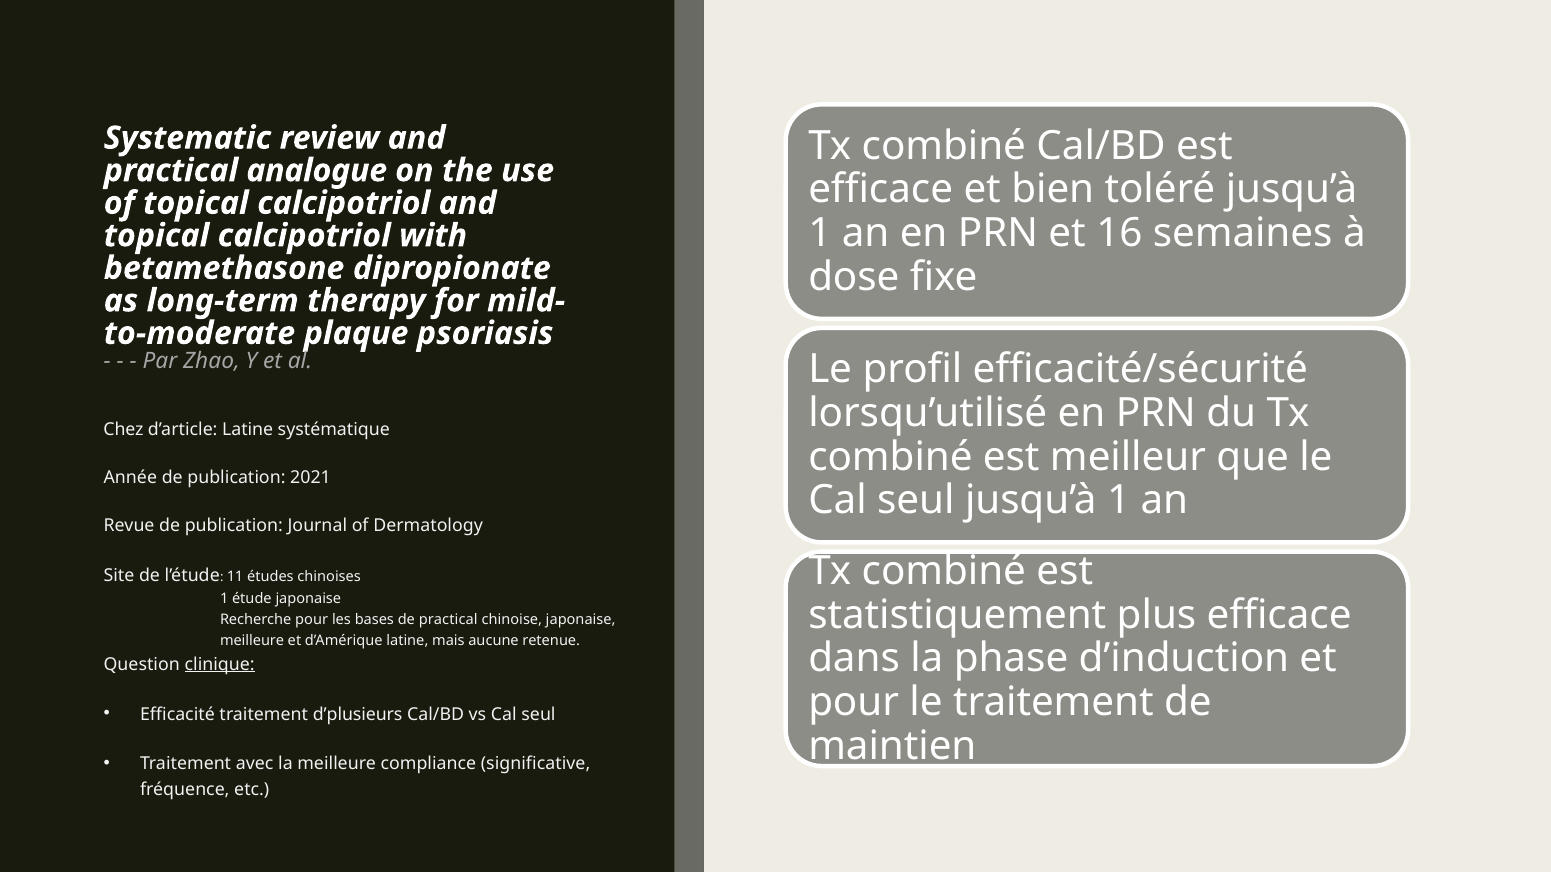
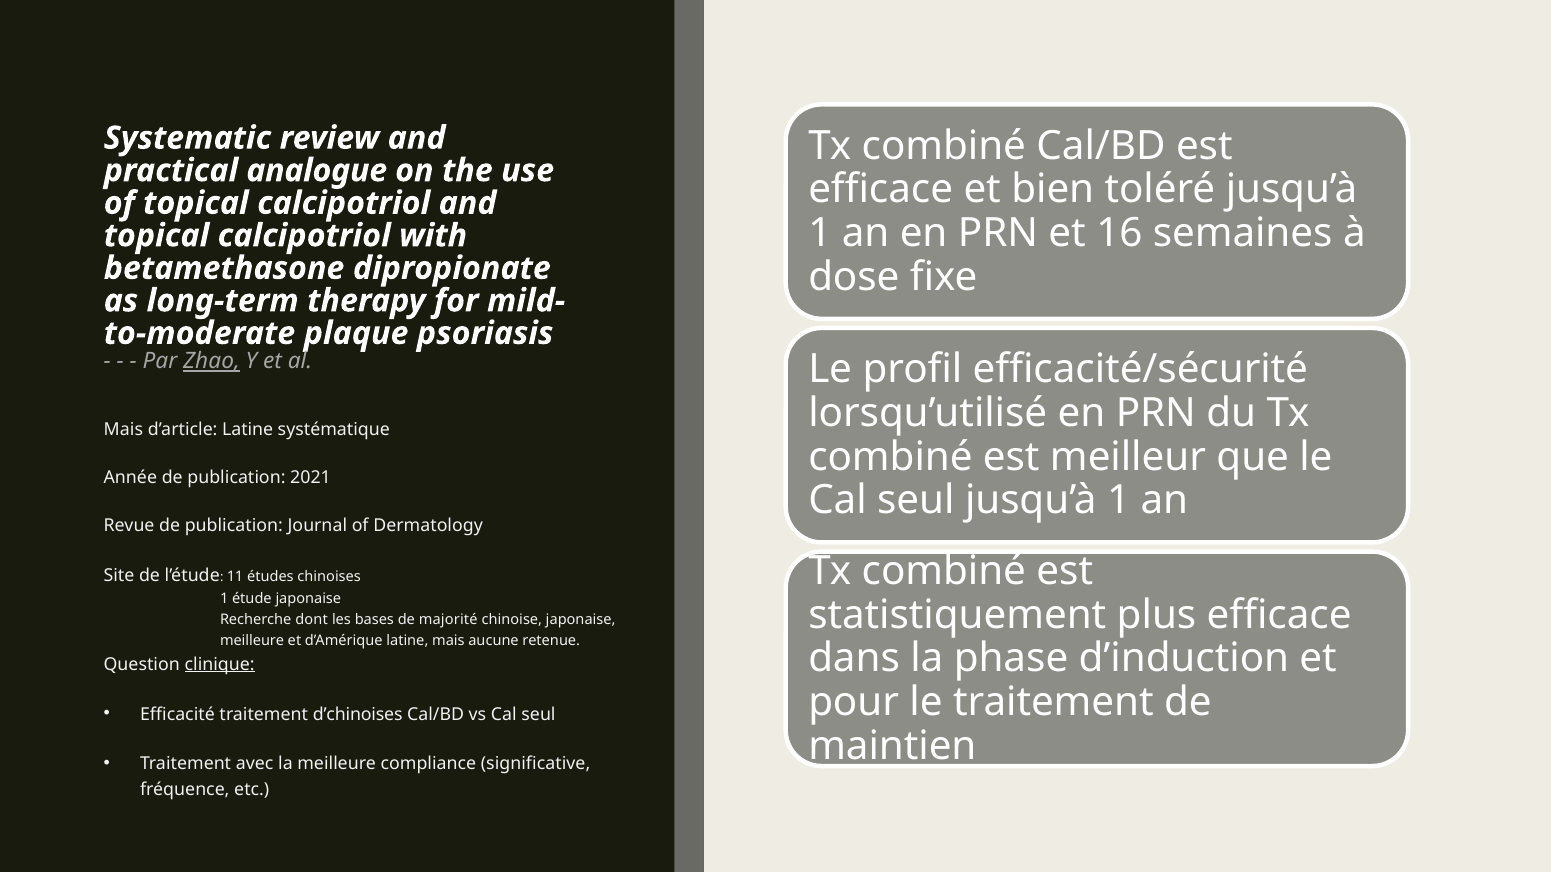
Zhao underline: none -> present
Chez at (123, 429): Chez -> Mais
Recherche pour: pour -> dont
de practical: practical -> majorité
d’plusieurs: d’plusieurs -> d’chinoises
